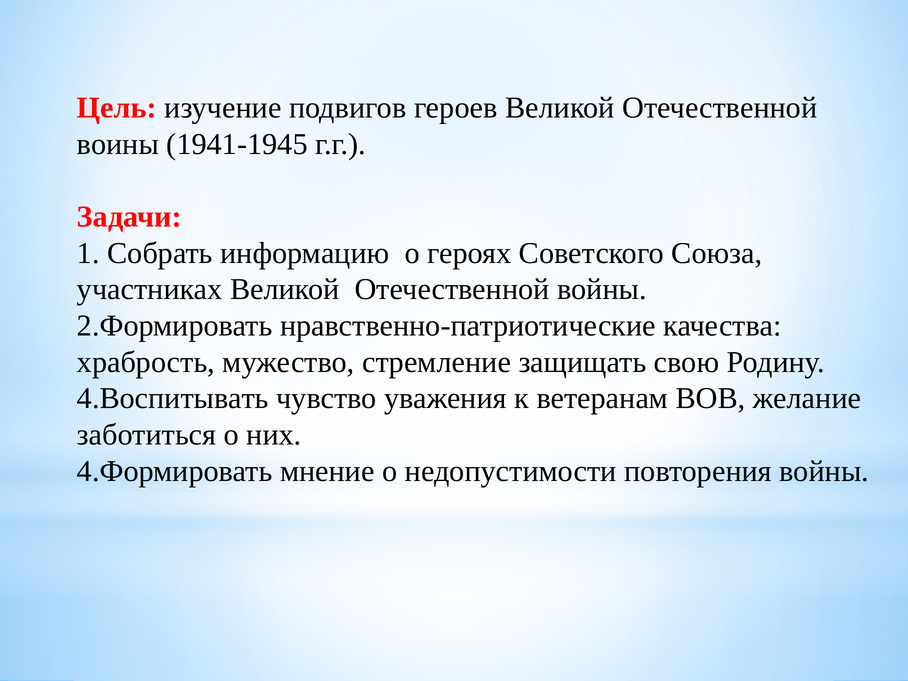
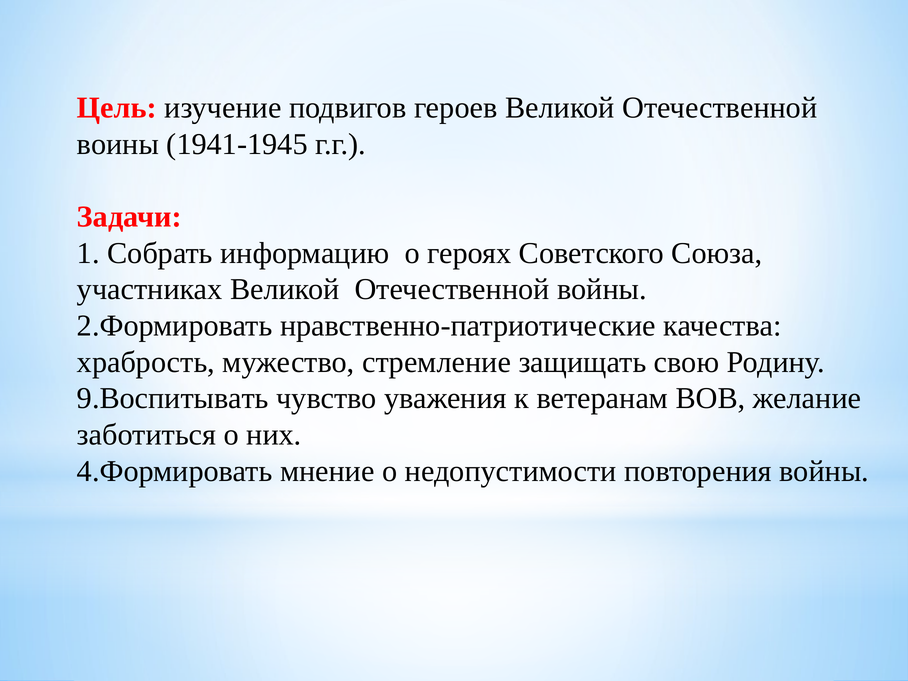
4.Воспитывать: 4.Воспитывать -> 9.Воспитывать
